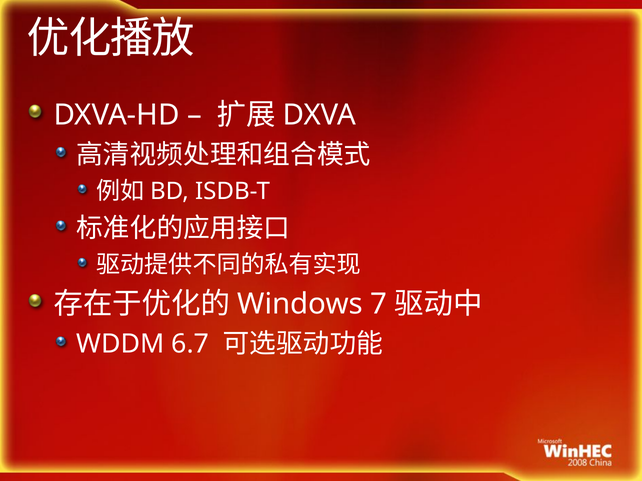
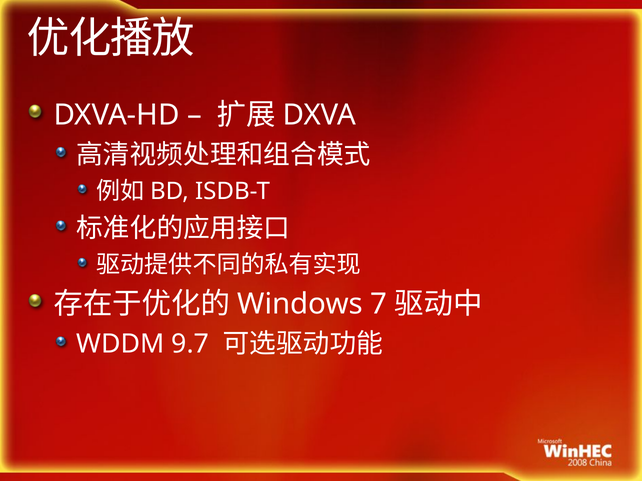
6.7: 6.7 -> 9.7
